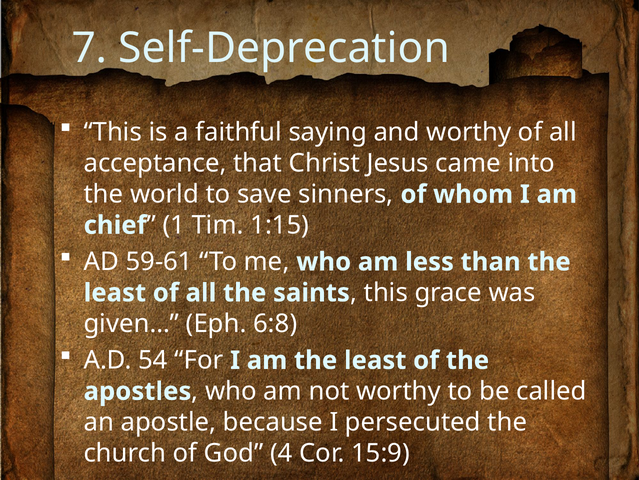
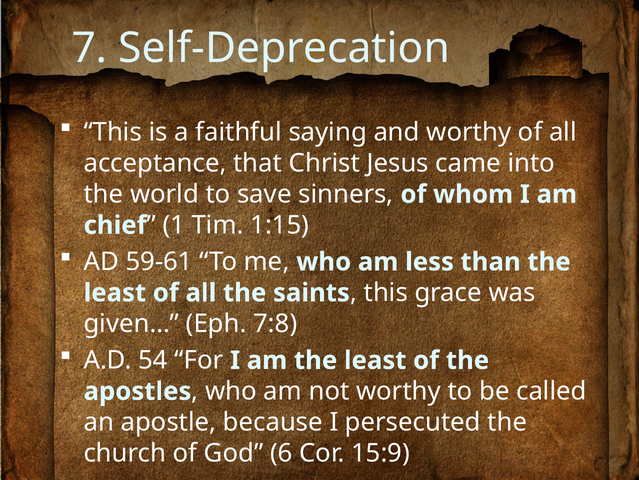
6:8: 6:8 -> 7:8
4: 4 -> 6
